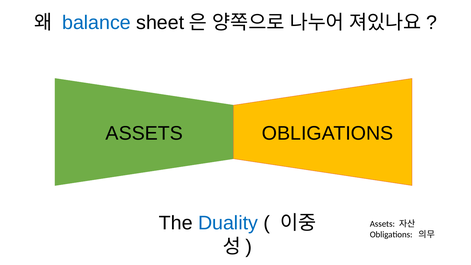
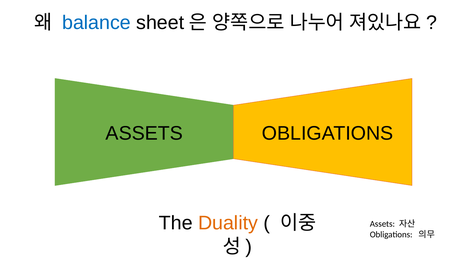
Duality colour: blue -> orange
